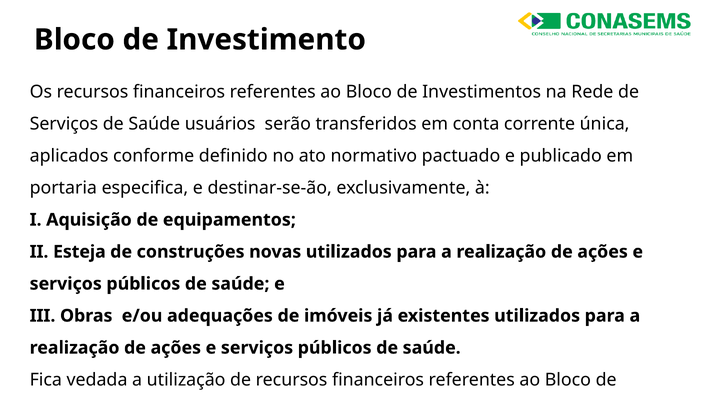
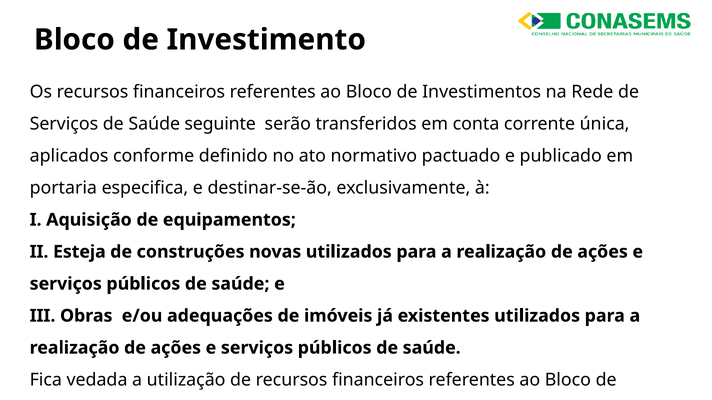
usuários: usuários -> seguinte
